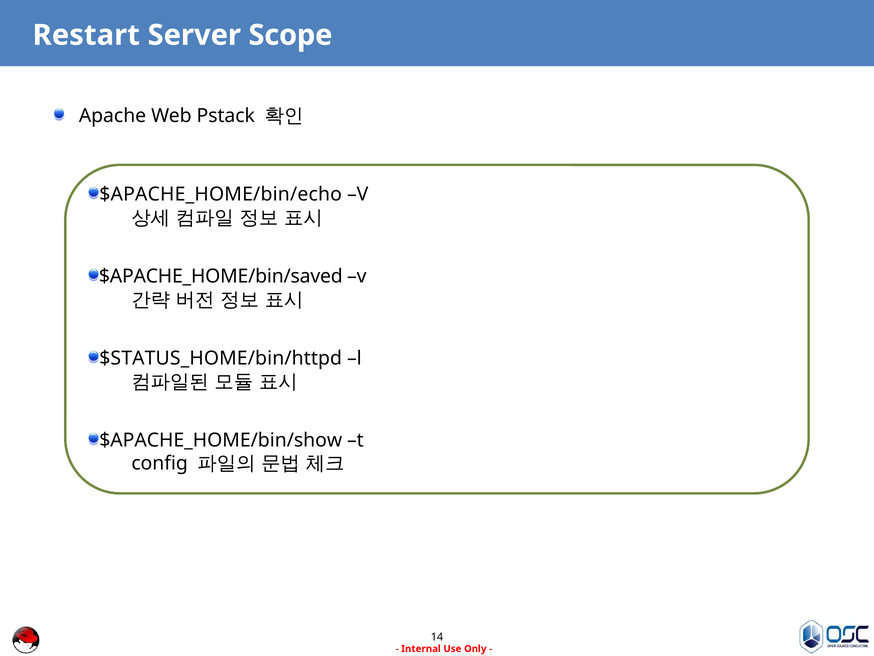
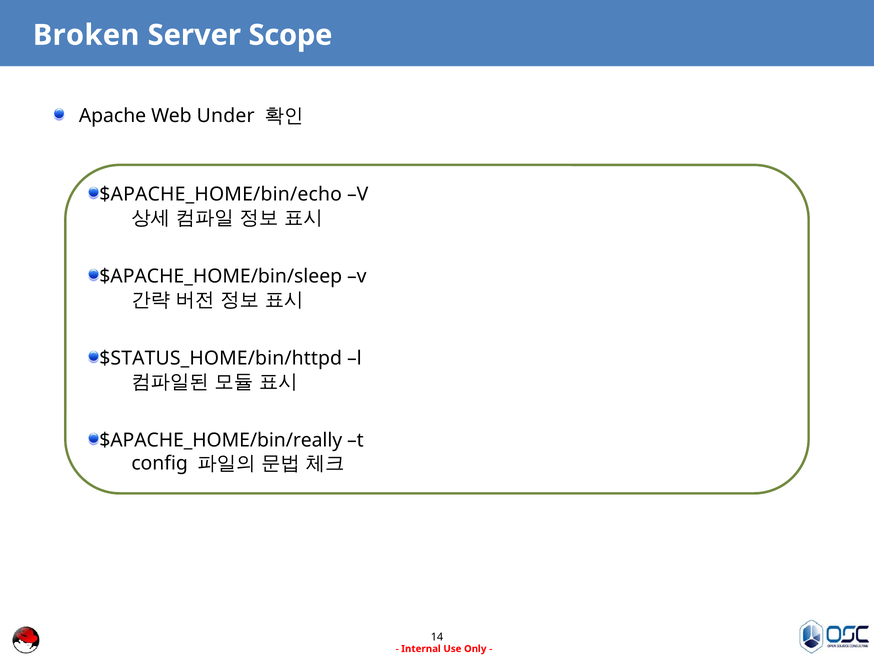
Restart: Restart -> Broken
Pstack: Pstack -> Under
$APACHE_HOME/bin/saved: $APACHE_HOME/bin/saved -> $APACHE_HOME/bin/sleep
$APACHE_HOME/bin/show: $APACHE_HOME/bin/show -> $APACHE_HOME/bin/really
